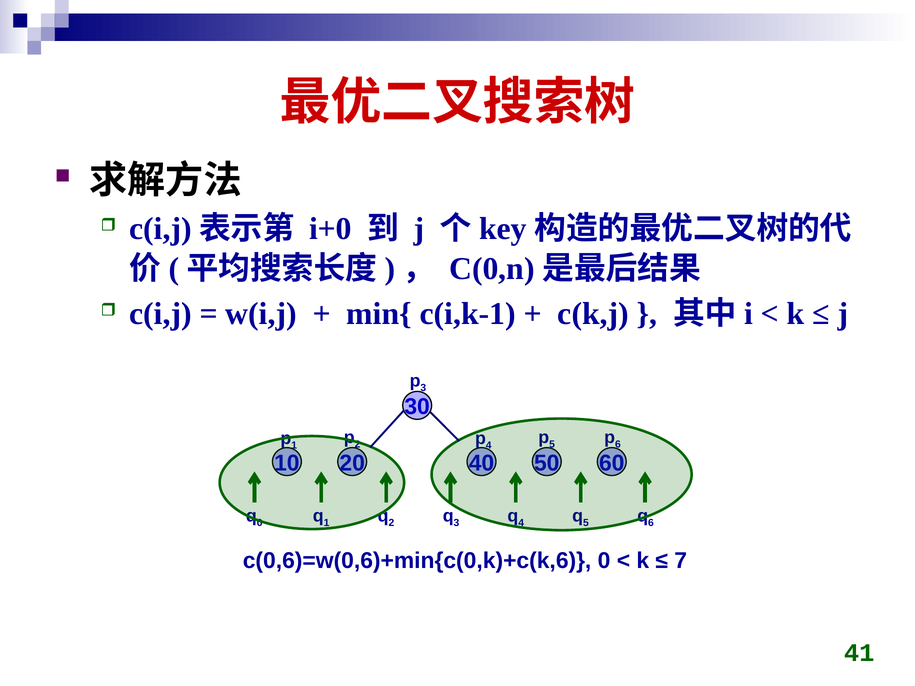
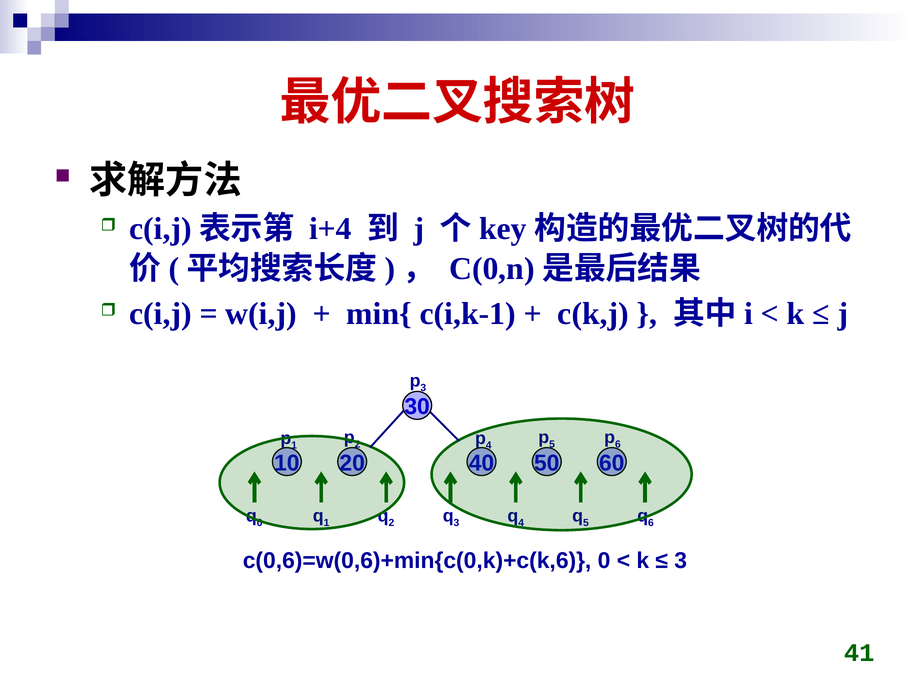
i+0: i+0 -> i+4
7 at (681, 561): 7 -> 3
